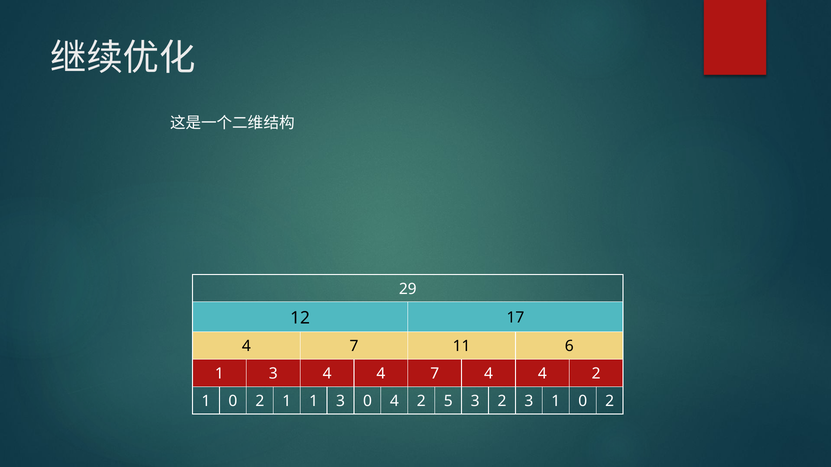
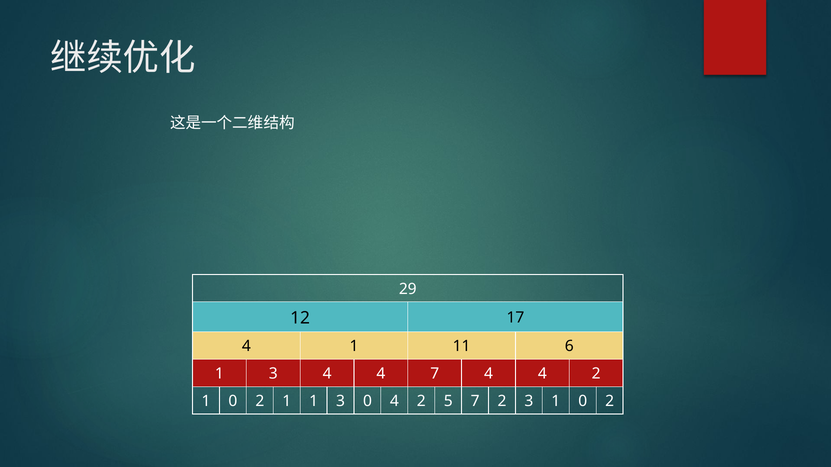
7 at (354, 347): 7 -> 1
5 3: 3 -> 7
